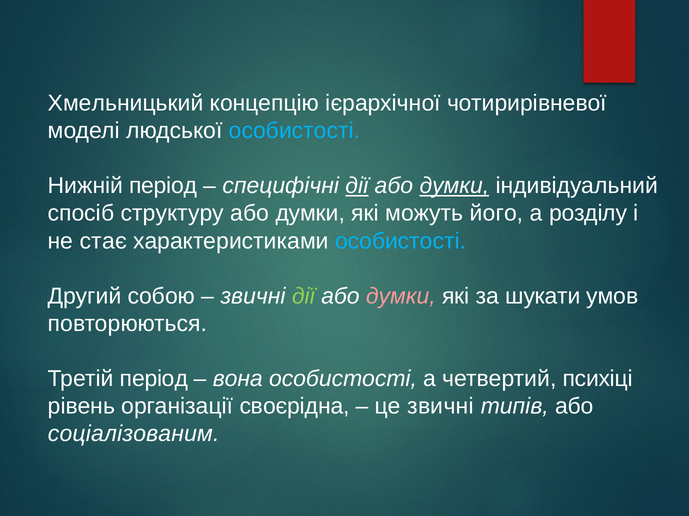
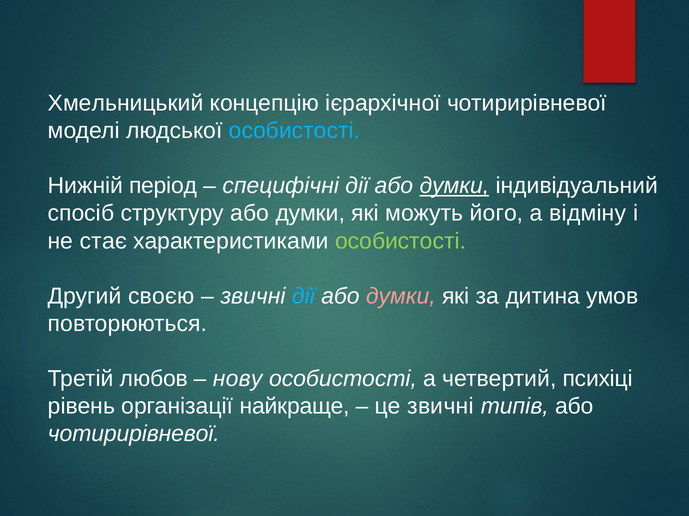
дії at (357, 186) underline: present -> none
розділу: розділу -> відміну
особистості at (401, 241) colour: light blue -> light green
собою: собою -> своєю
дії at (303, 296) colour: light green -> light blue
шукати: шукати -> дитина
Третій період: період -> любов
вона: вона -> нову
своєрідна: своєрідна -> найкраще
соціалізованим at (134, 434): соціалізованим -> чотирирівневої
